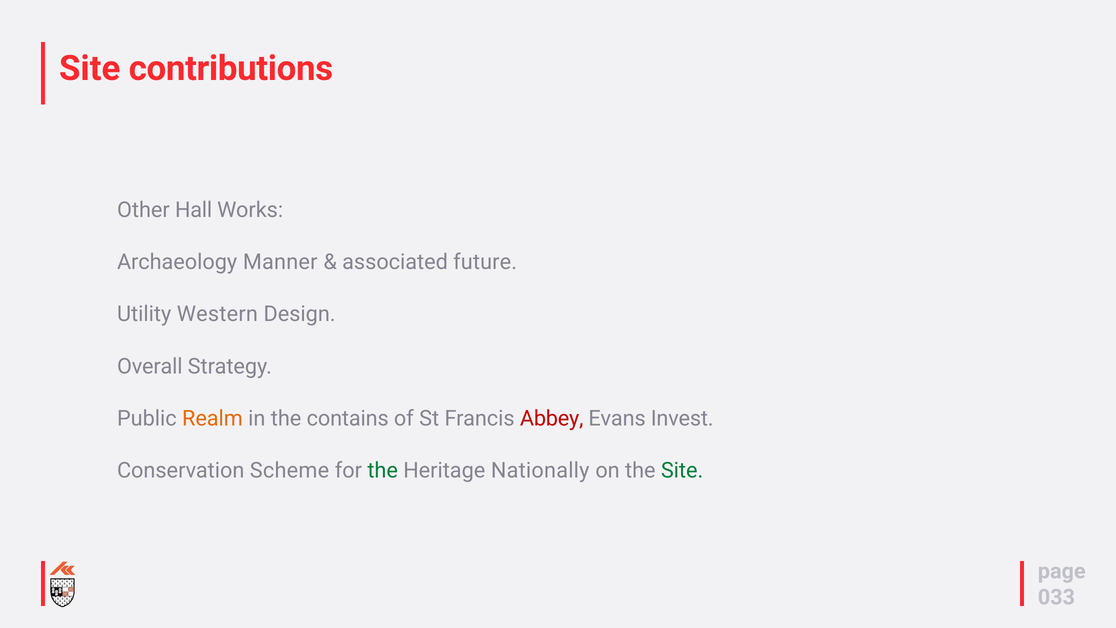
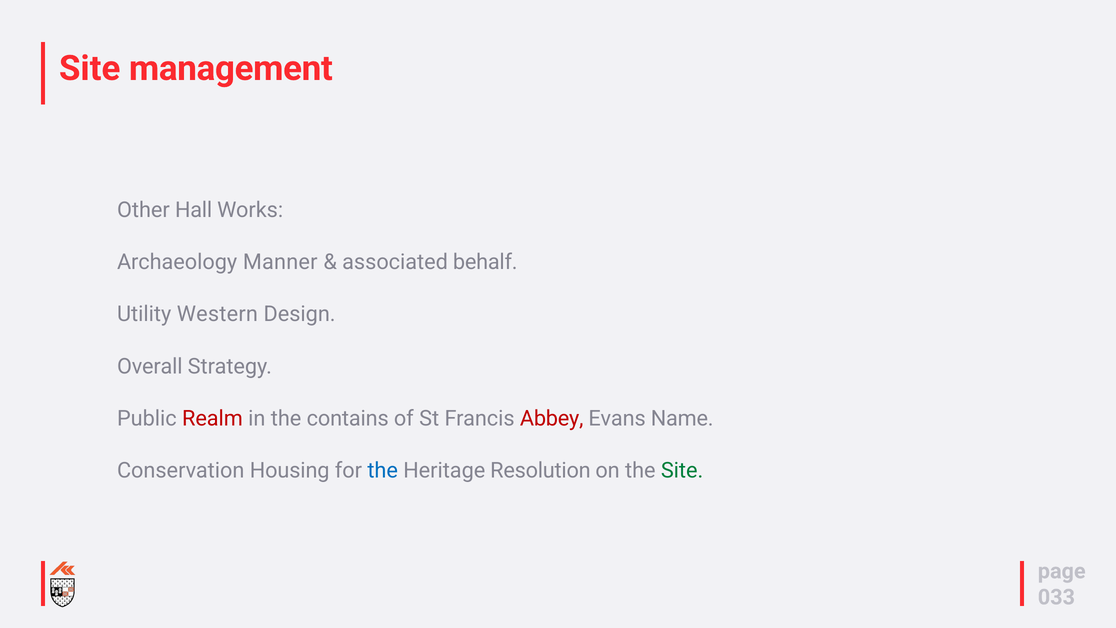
contributions: contributions -> management
future: future -> behalf
Realm colour: orange -> red
Invest: Invest -> Name
Scheme: Scheme -> Housing
the at (383, 470) colour: green -> blue
Nationally: Nationally -> Resolution
